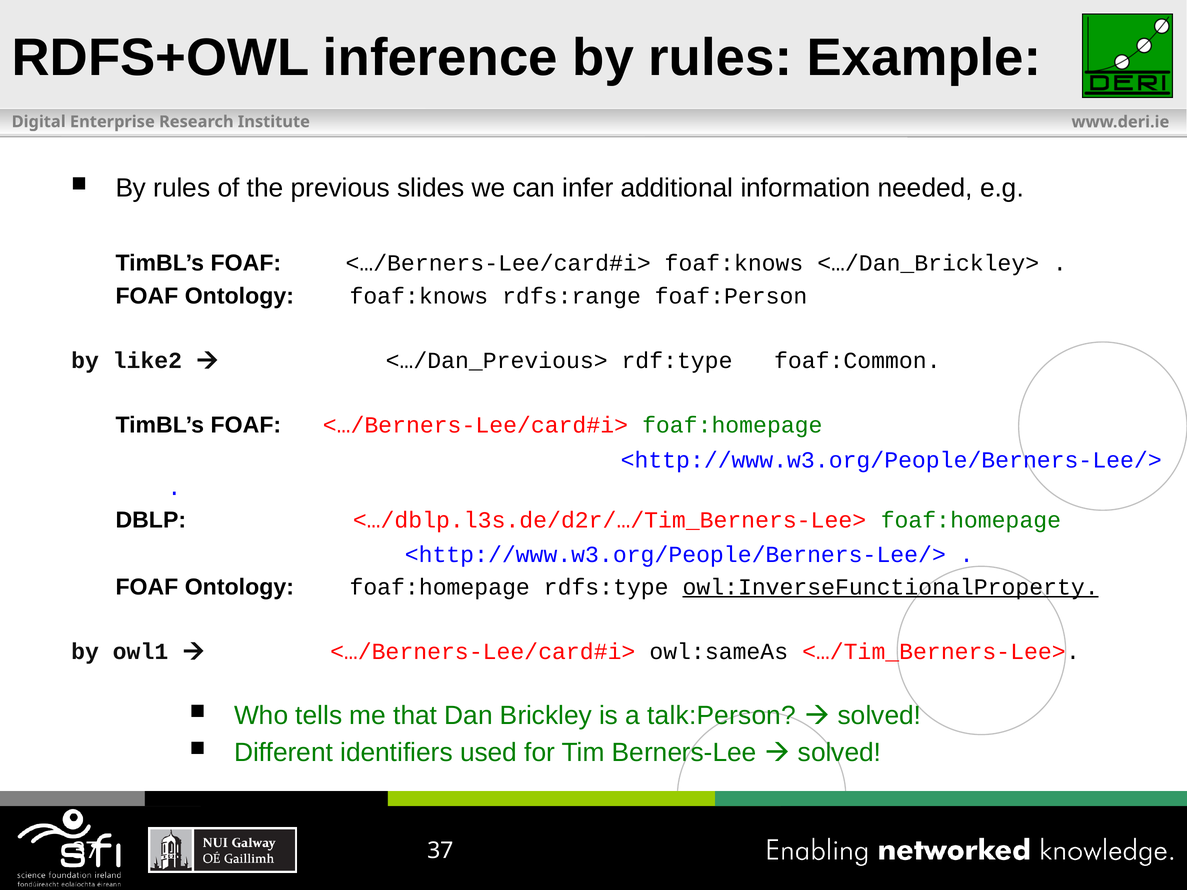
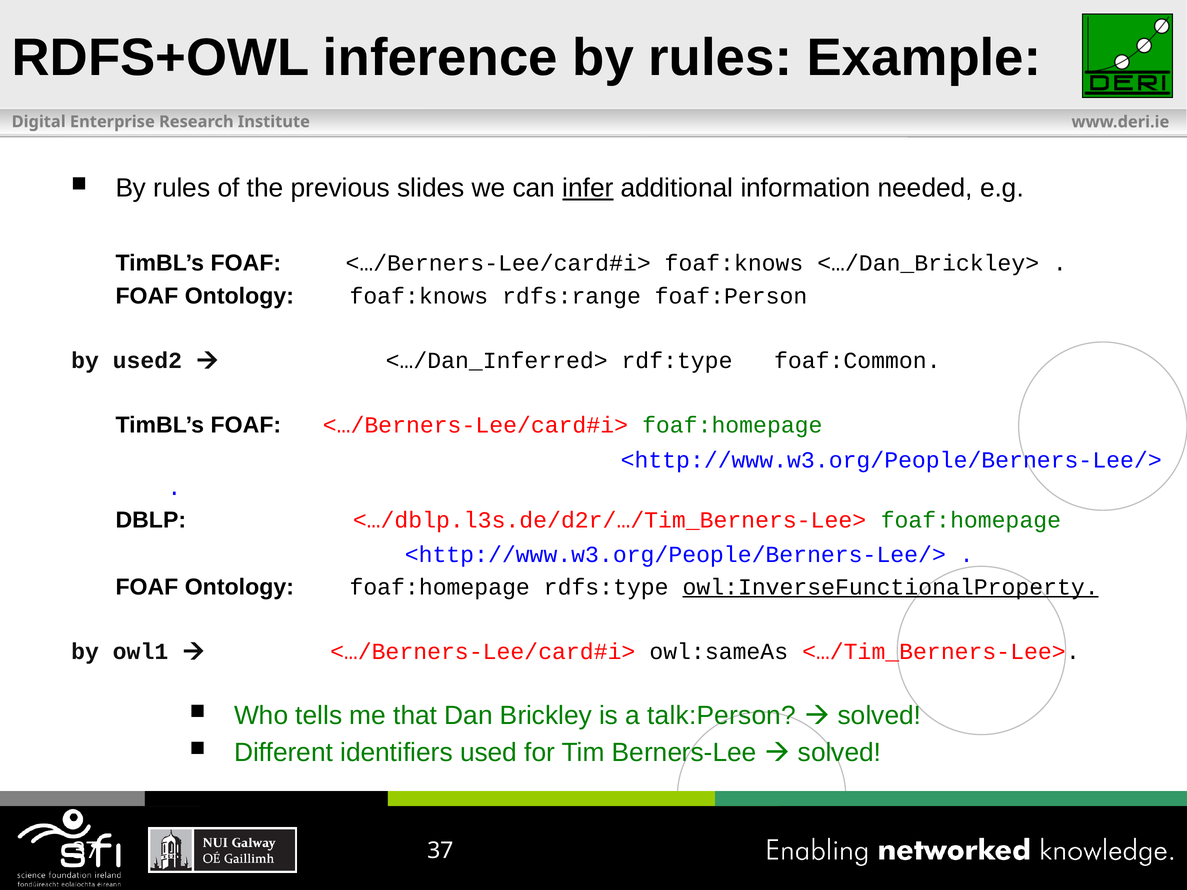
infer underline: none -> present
like2: like2 -> used2
<…/Dan_Previous>: <…/Dan_Previous> -> <…/Dan_Inferred>
